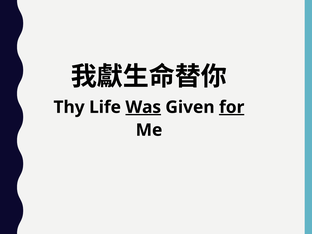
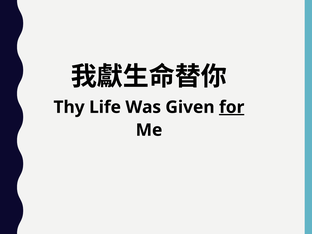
Was underline: present -> none
